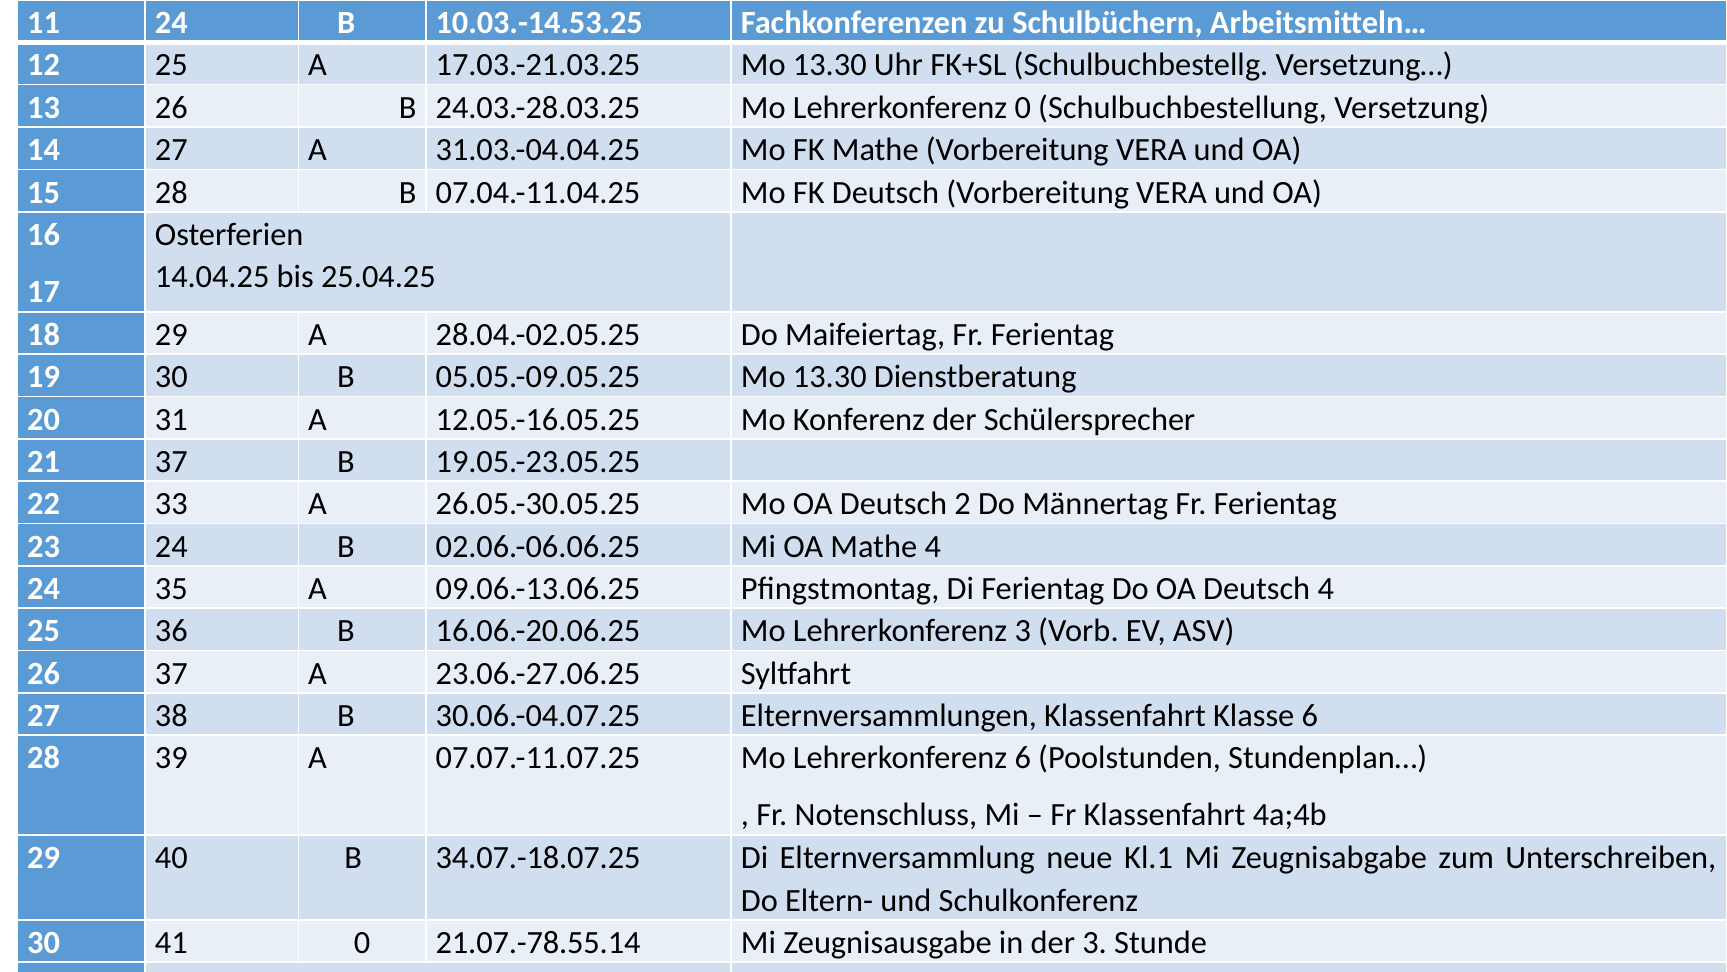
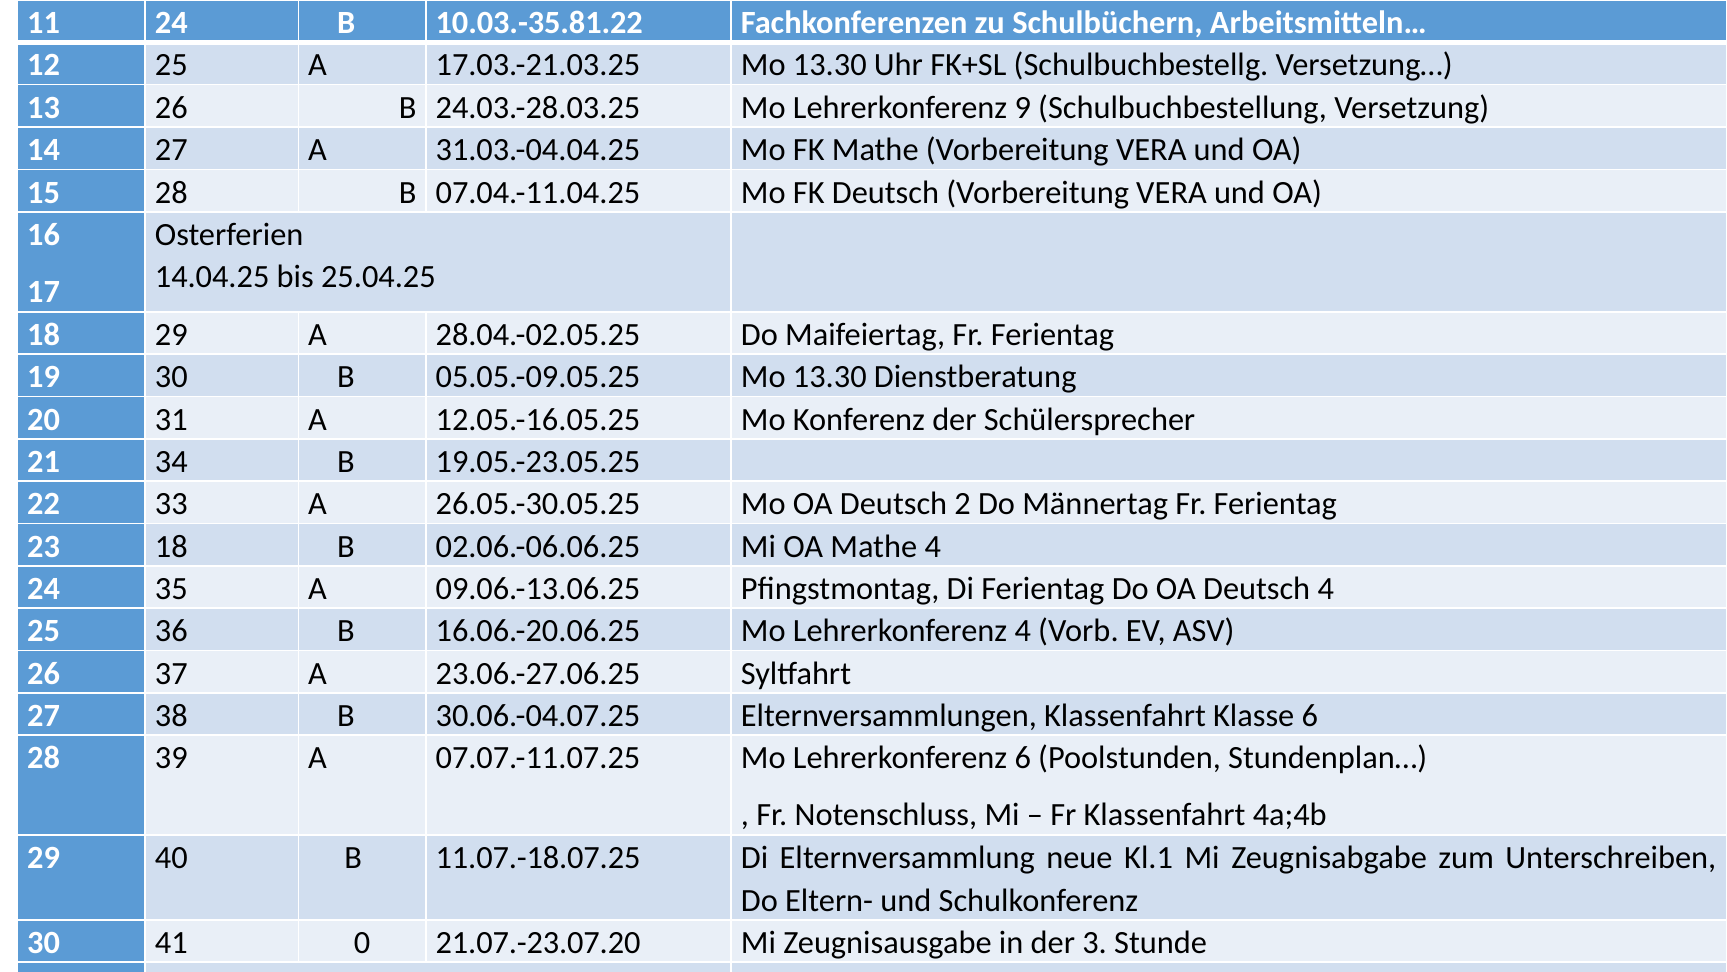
10.03.-14.53.25: 10.03.-14.53.25 -> 10.03.-35.81.22
Lehrerkonferenz 0: 0 -> 9
21 37: 37 -> 34
23 24: 24 -> 18
Lehrerkonferenz 3: 3 -> 4
34.07.-18.07.25: 34.07.-18.07.25 -> 11.07.-18.07.25
21.07.-78.55.14: 21.07.-78.55.14 -> 21.07.-23.07.20
